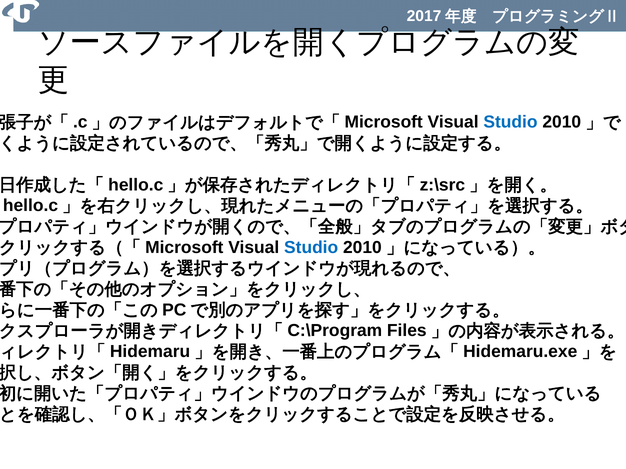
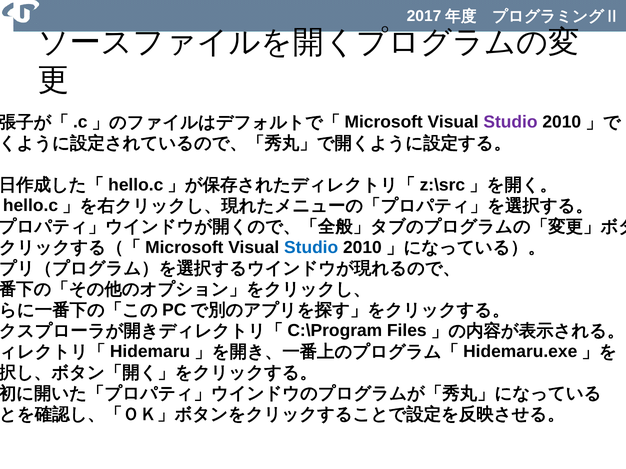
Studio at (511, 122) colour: blue -> purple
